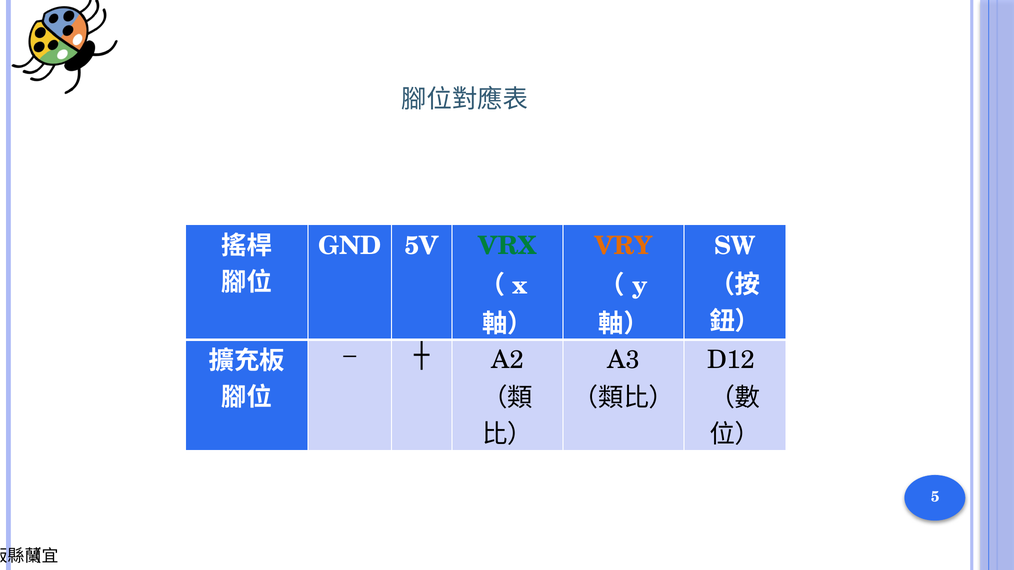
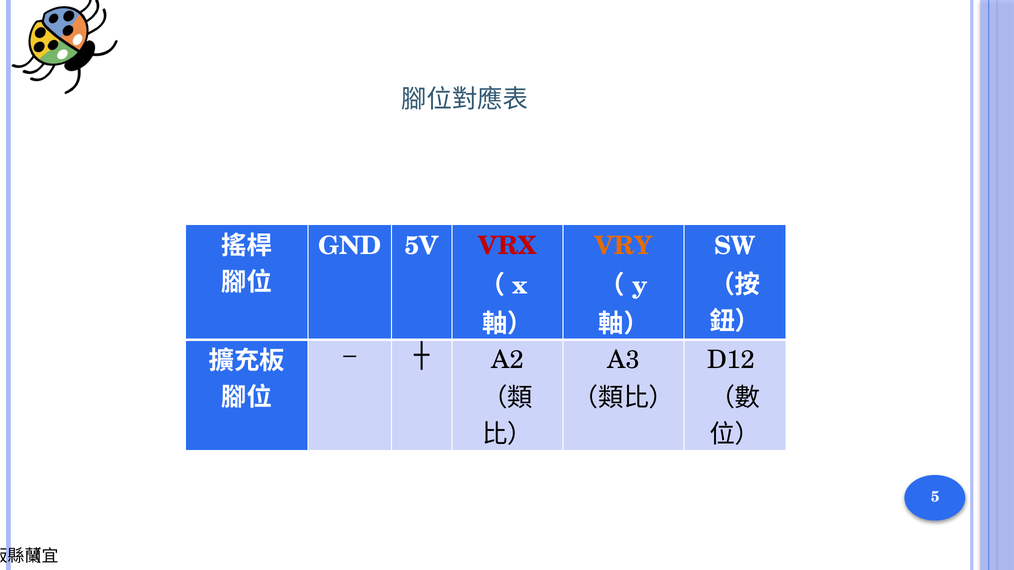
VRX colour: green -> red
